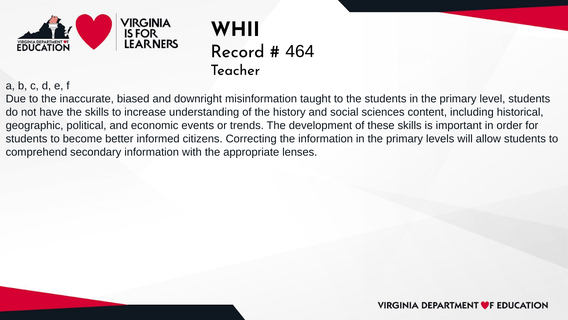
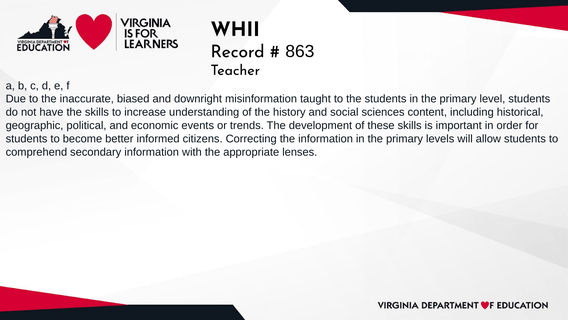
464: 464 -> 863
